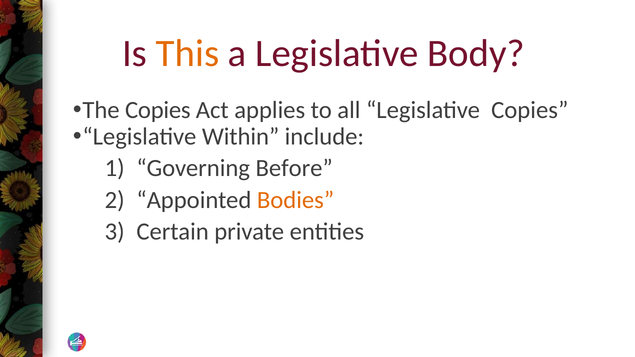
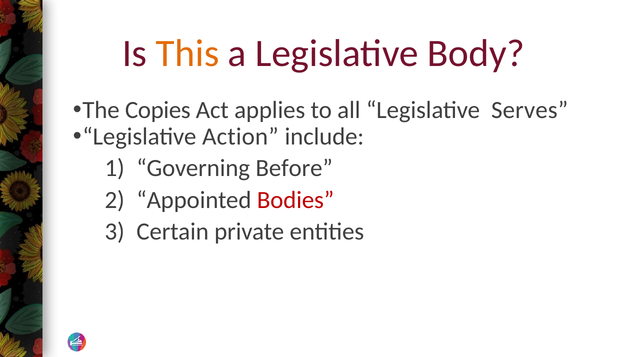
Legislative Copies: Copies -> Serves
Within: Within -> Action
Bodies colour: orange -> red
